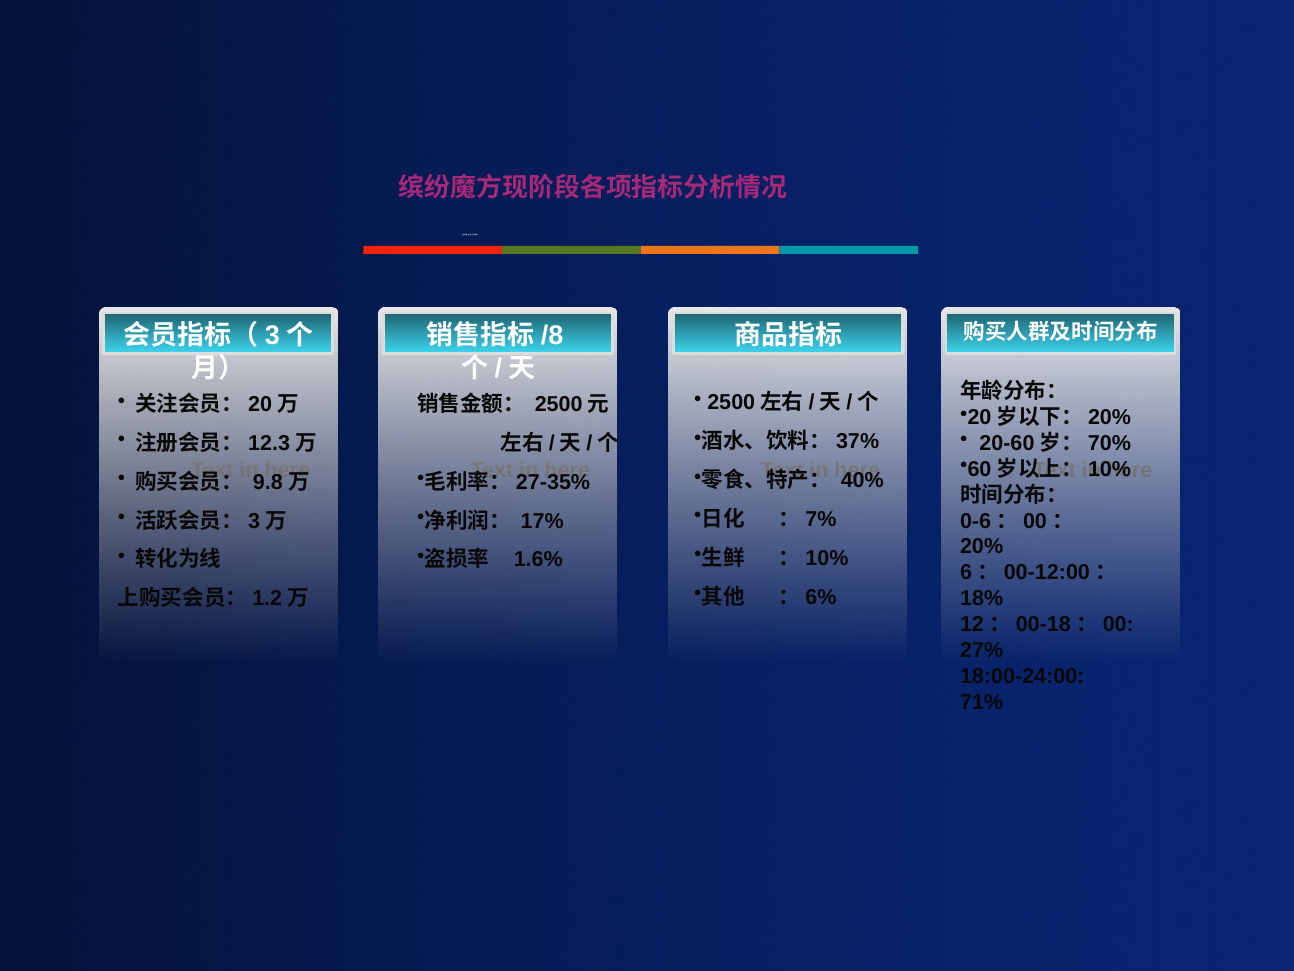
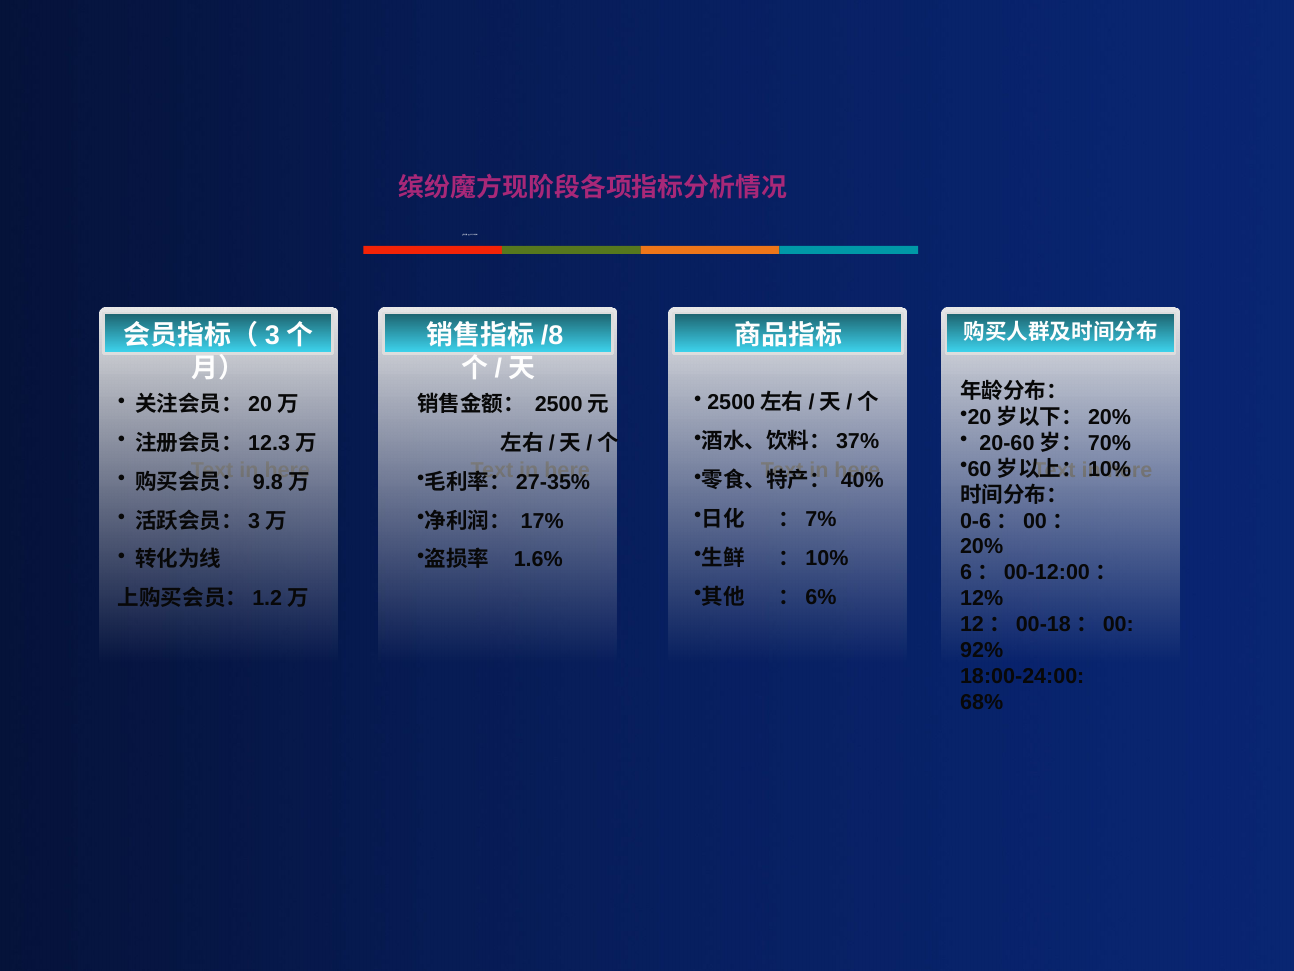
18%: 18% -> 12%
27%: 27% -> 92%
71%: 71% -> 68%
